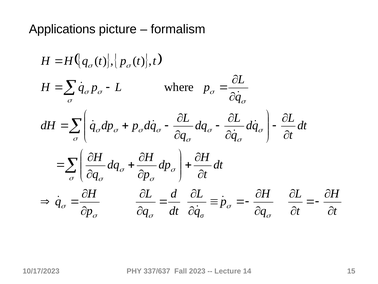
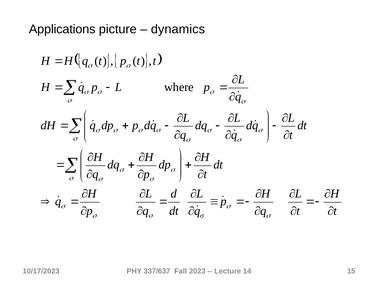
formalism: formalism -> dynamics
